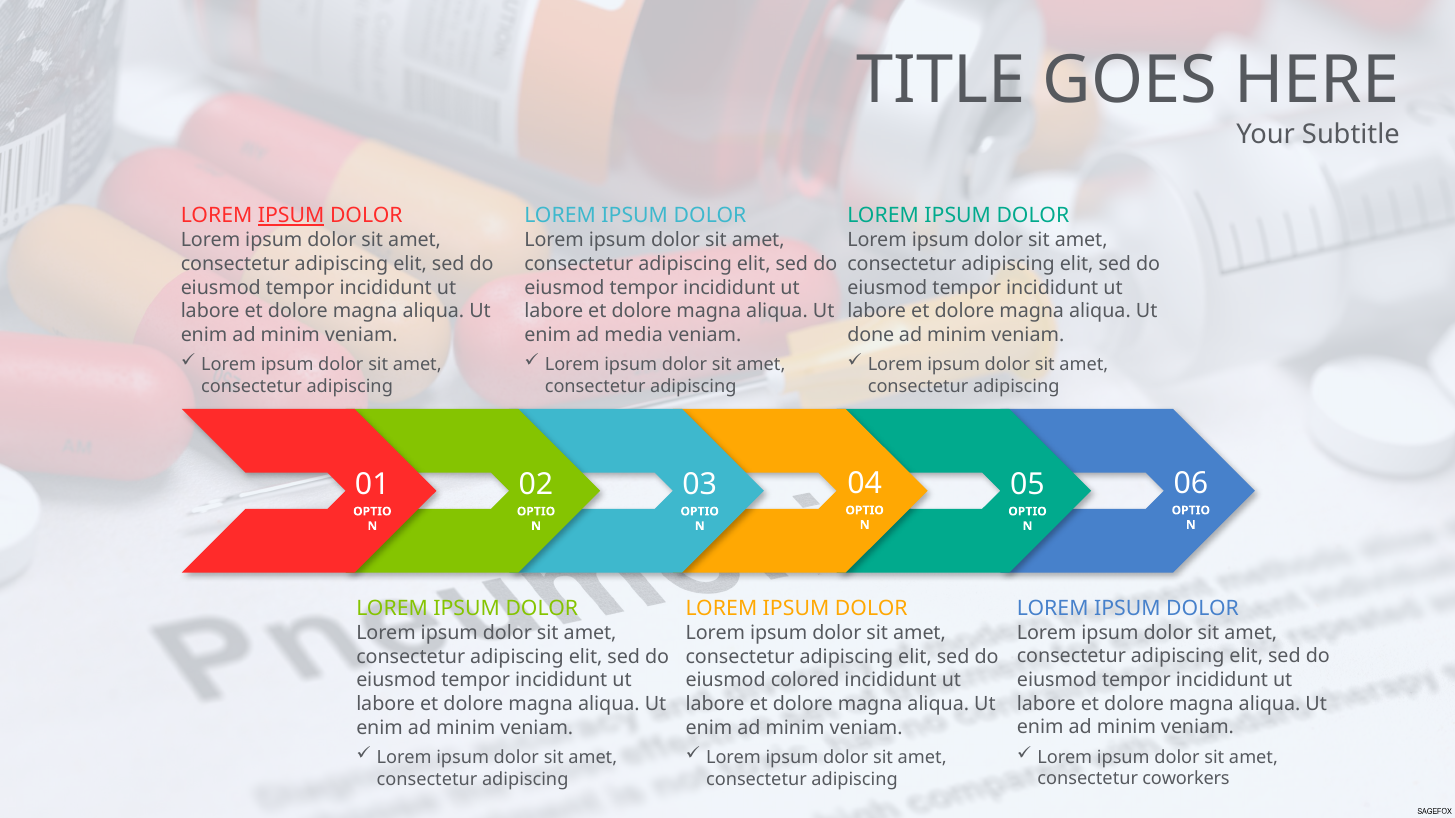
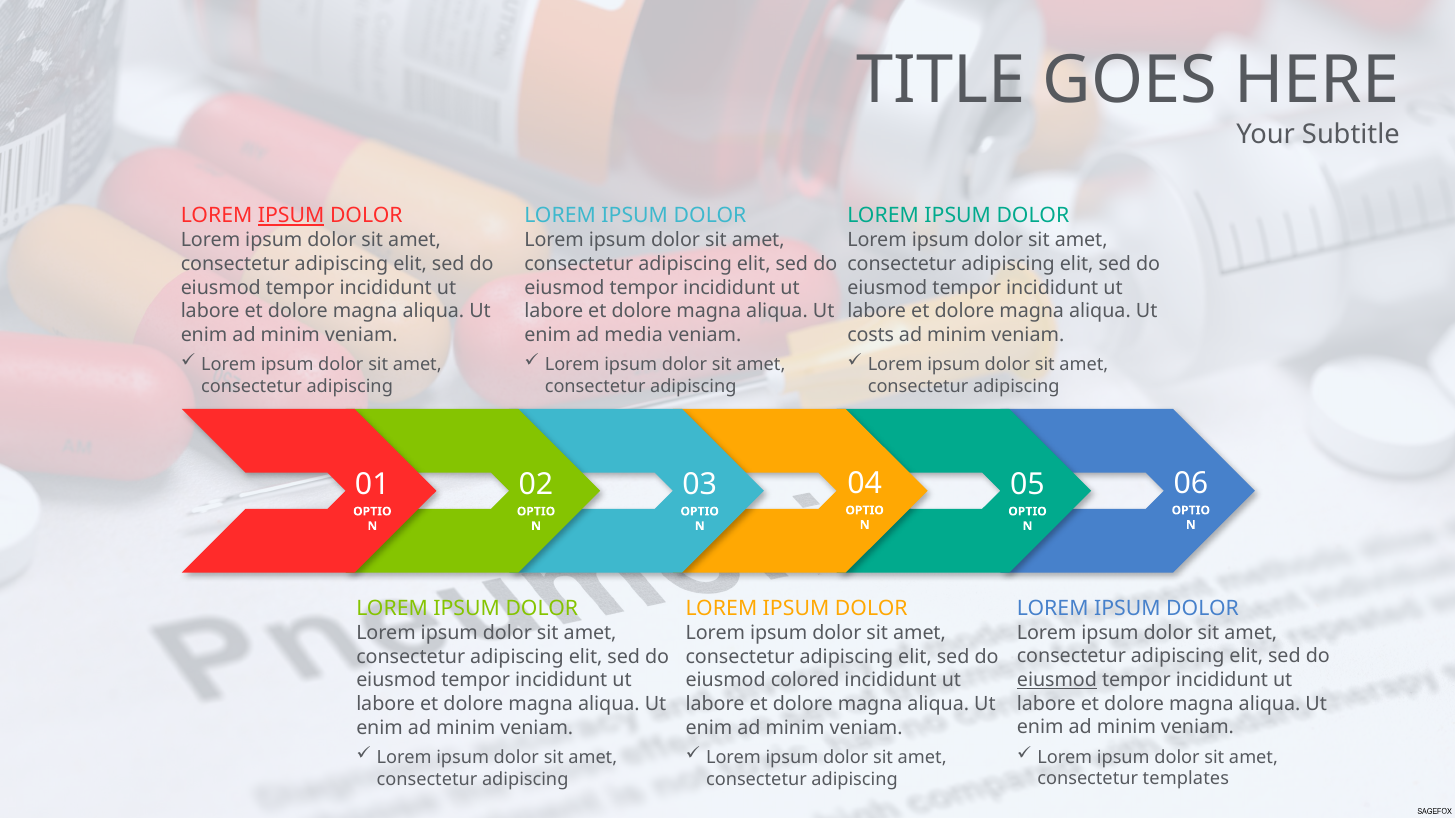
done: done -> costs
eiusmod at (1057, 680) underline: none -> present
coworkers: coworkers -> templates
